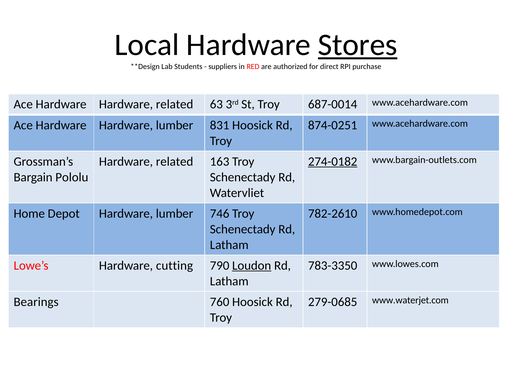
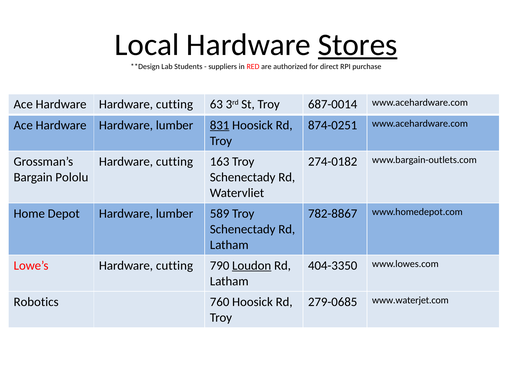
Hardware Hardware related: related -> cutting
831 underline: none -> present
related at (175, 162): related -> cutting
274-0182 underline: present -> none
746: 746 -> 589
782-2610: 782-2610 -> 782-8867
783-3350: 783-3350 -> 404-3350
Bearings: Bearings -> Robotics
